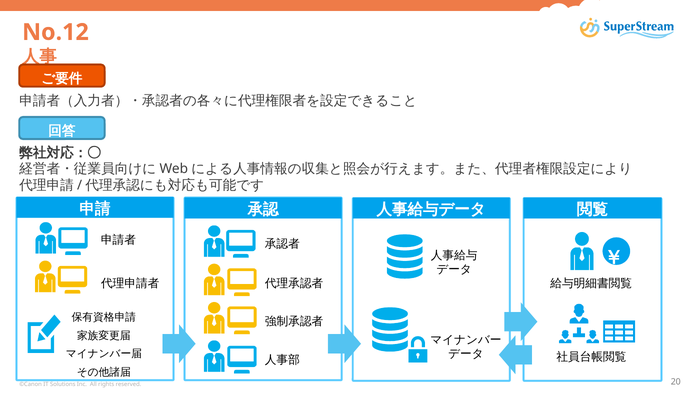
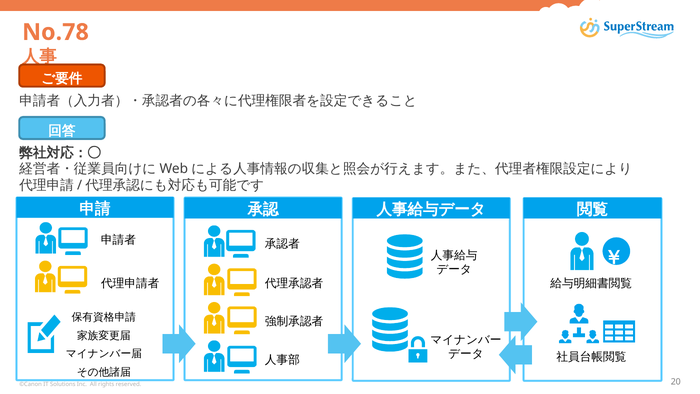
No.12: No.12 -> No.78
